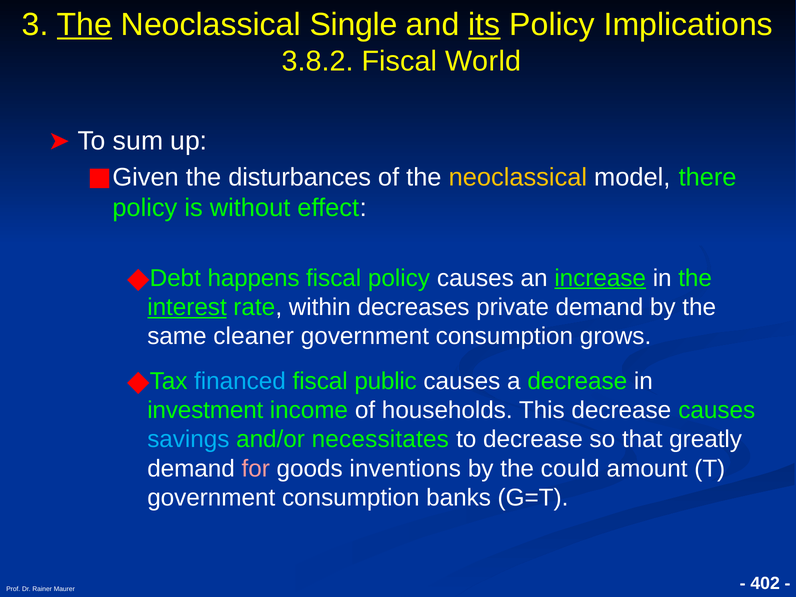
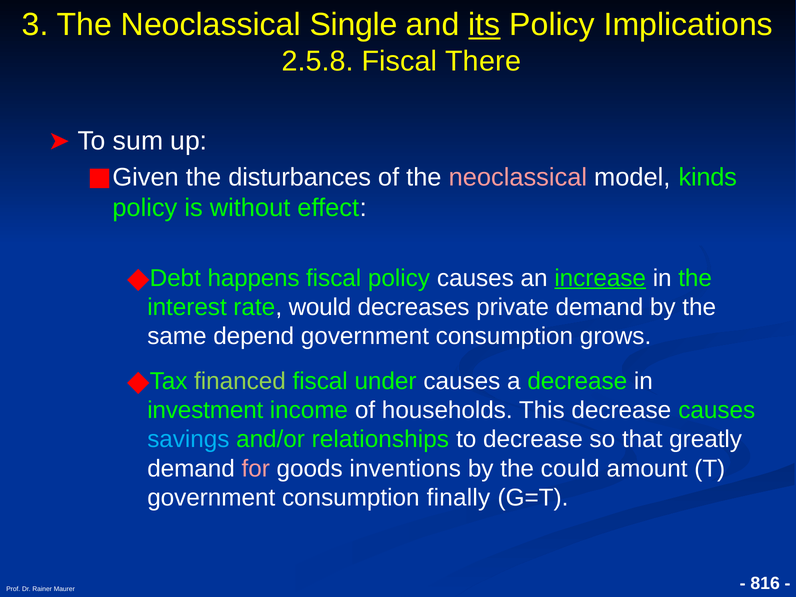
The at (84, 25) underline: present -> none
3.8.2: 3.8.2 -> 2.5.8
World: World -> There
neoclassical at (518, 177) colour: yellow -> pink
there: there -> kinds
interest underline: present -> none
within: within -> would
cleaner: cleaner -> depend
financed colour: light blue -> light green
public: public -> under
necessitates: necessitates -> relationships
banks: banks -> finally
402: 402 -> 816
